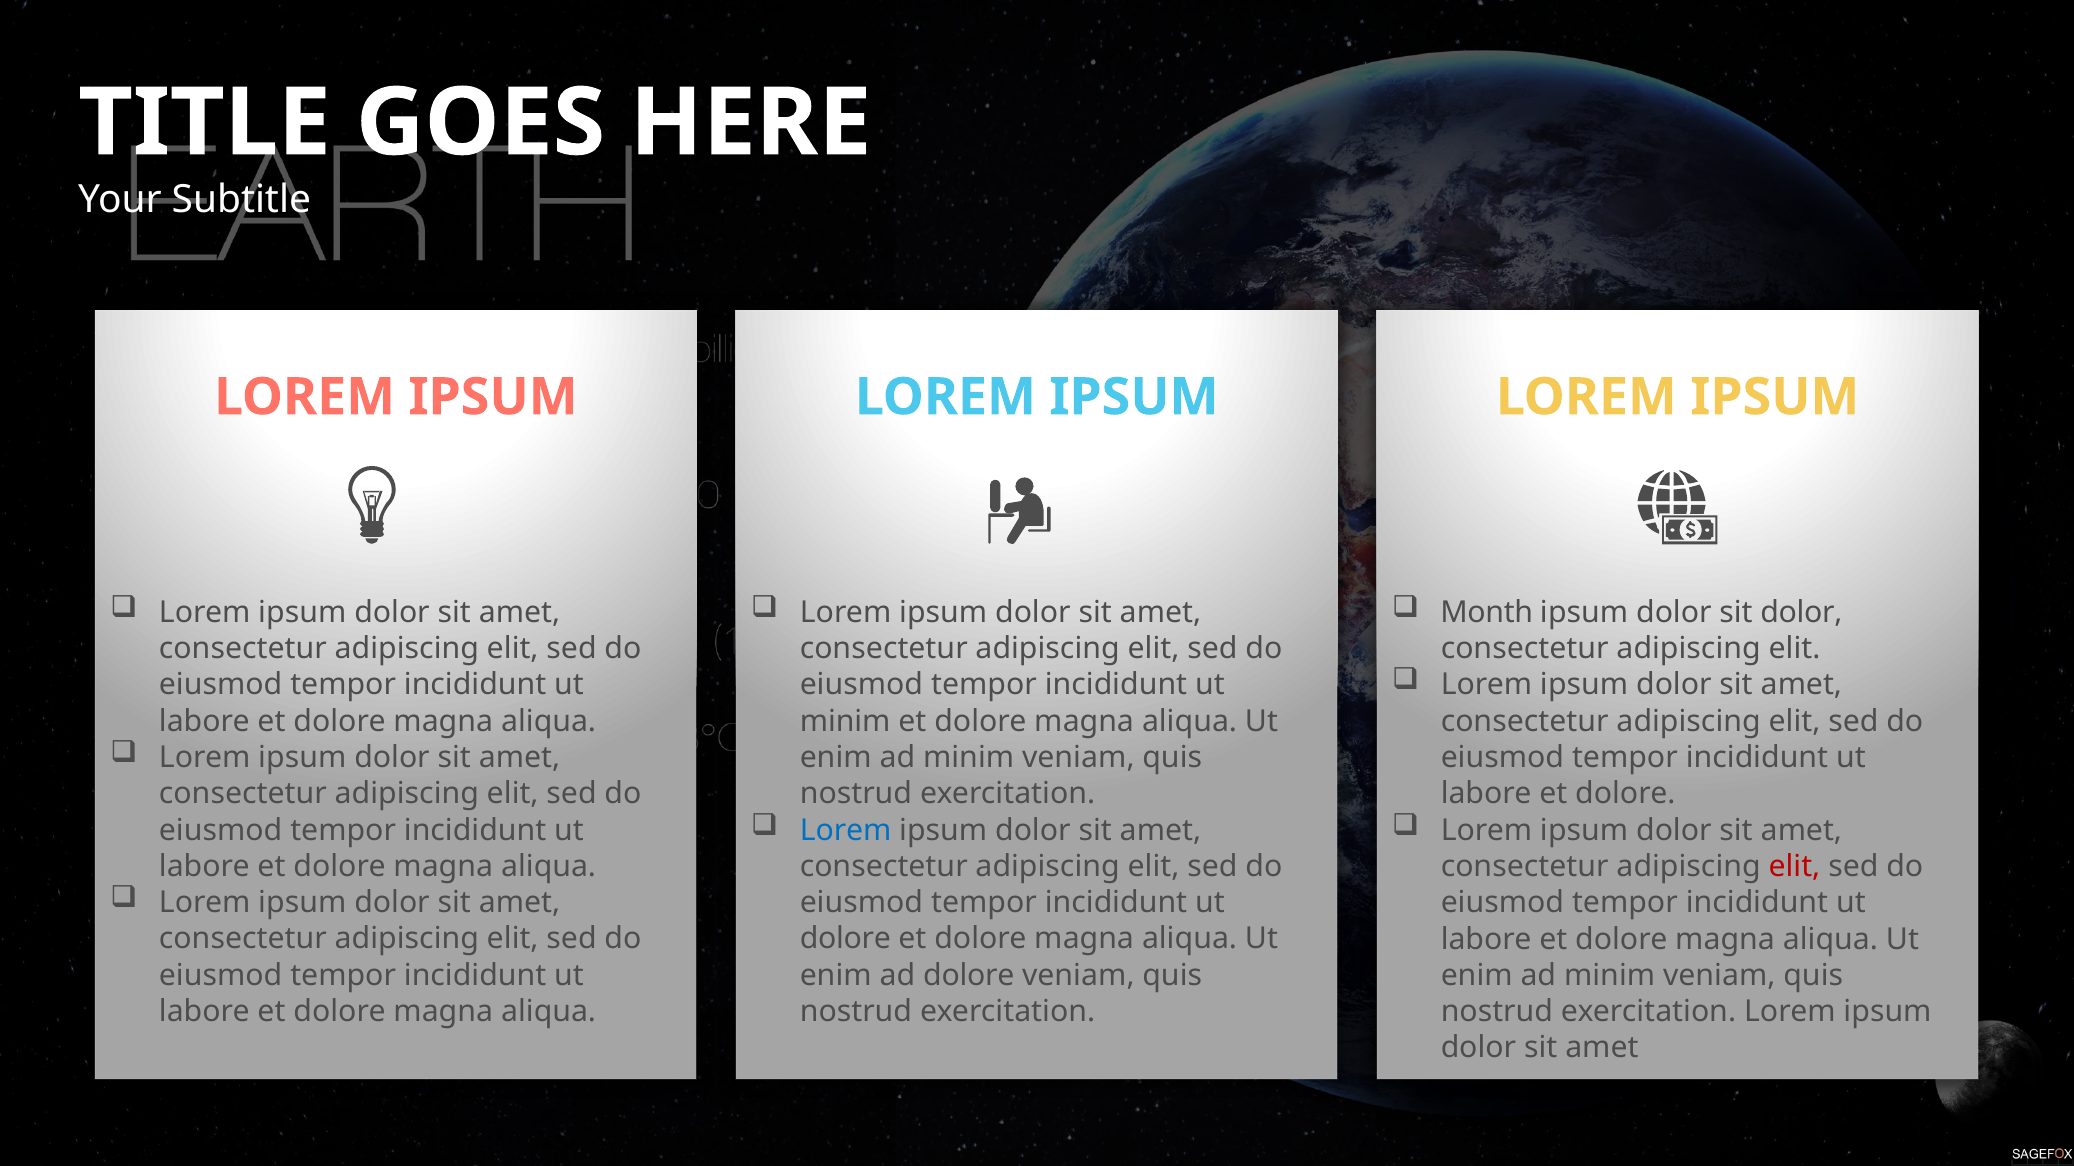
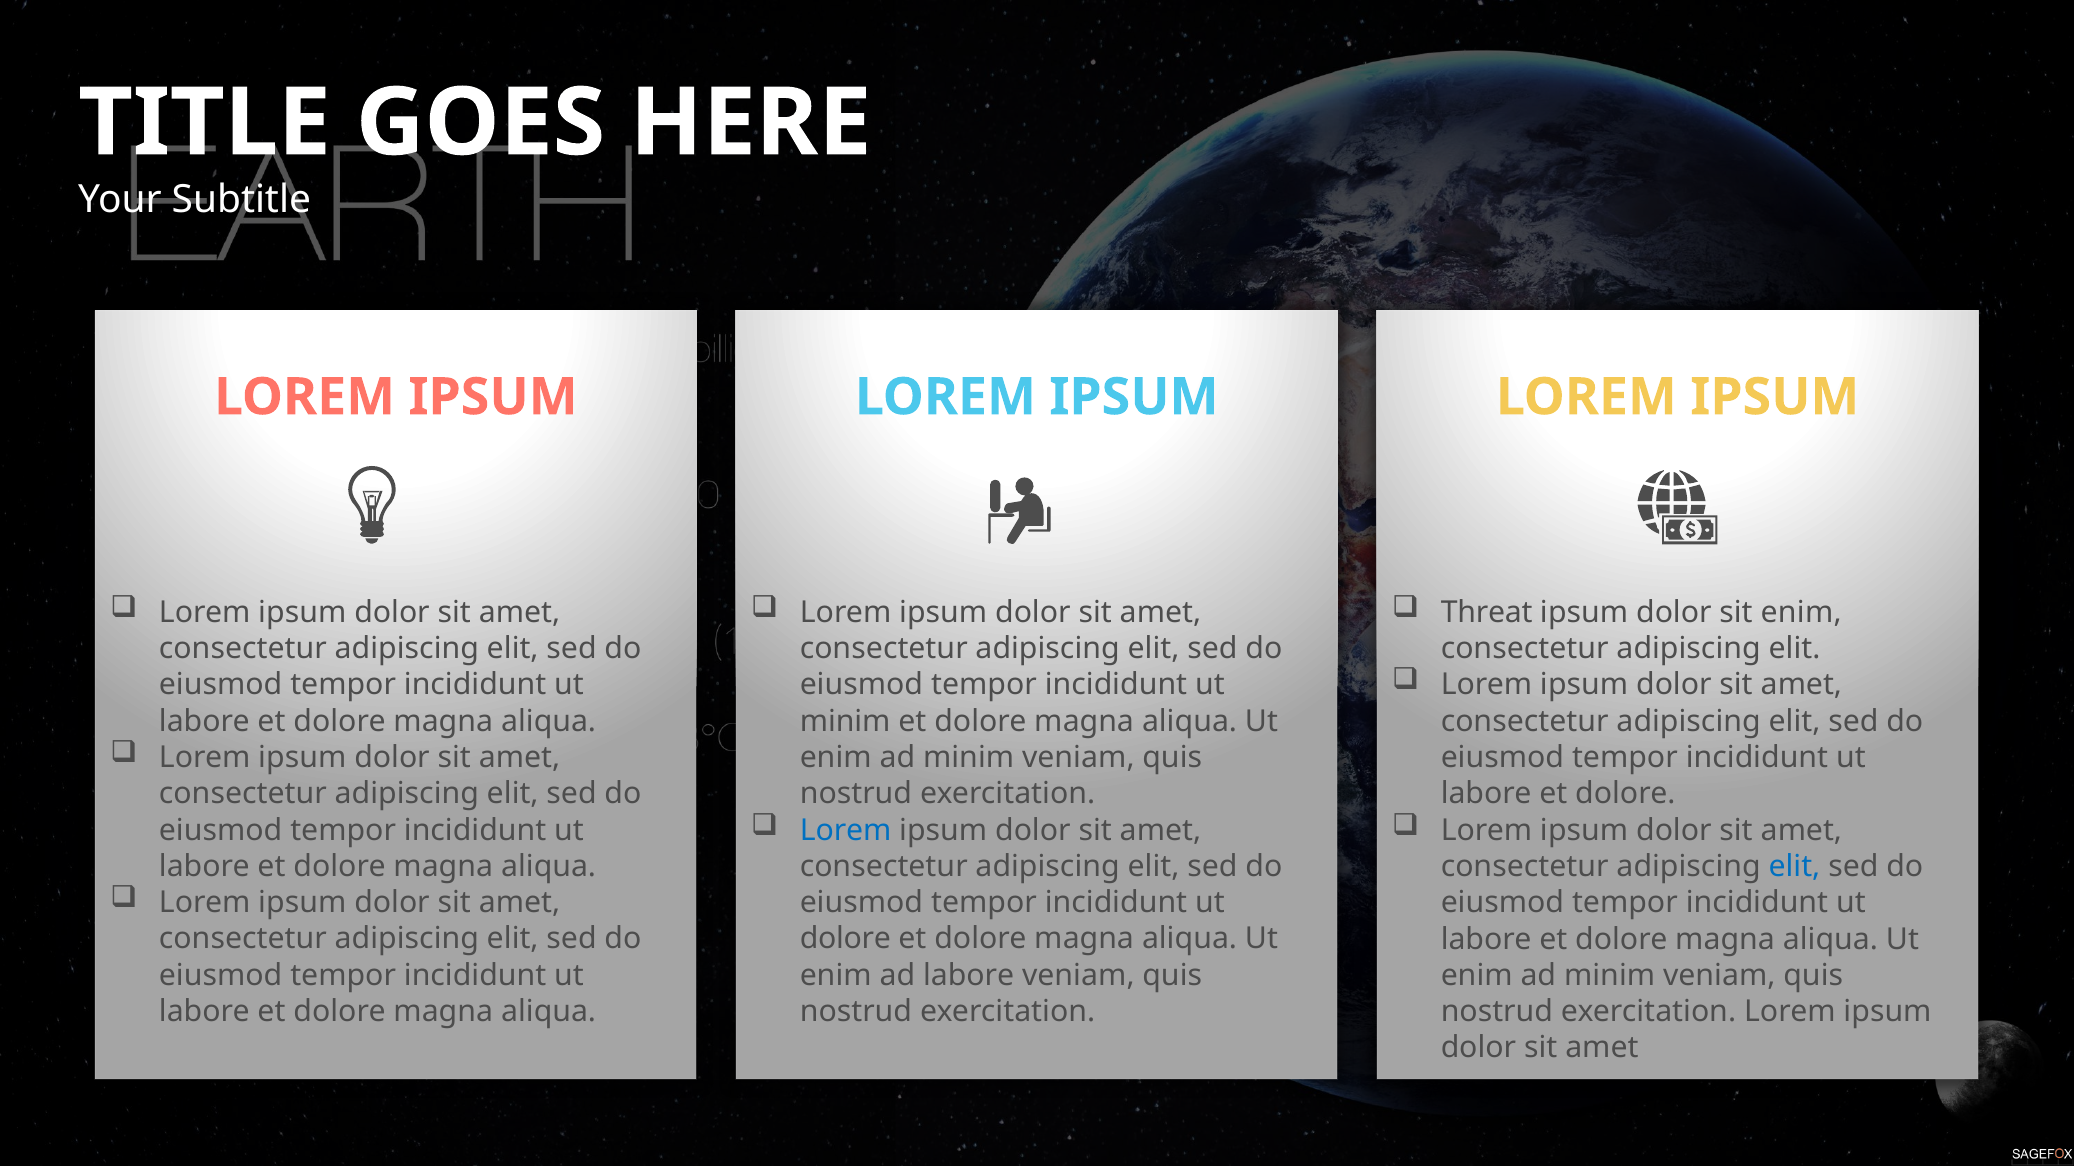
Month: Month -> Threat
sit dolor: dolor -> enim
elit at (1794, 867) colour: red -> blue
ad dolore: dolore -> labore
